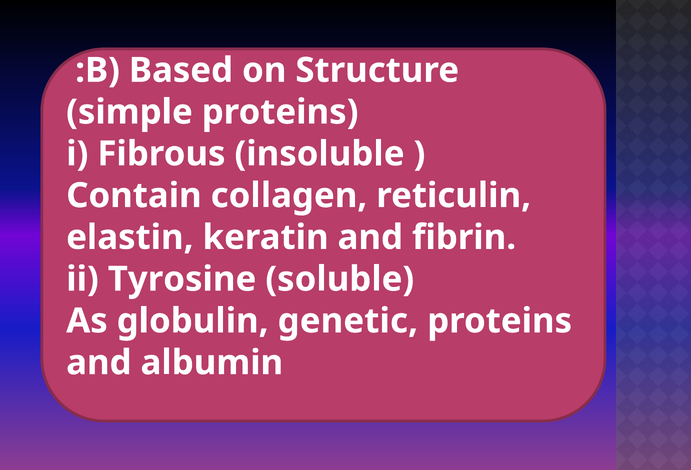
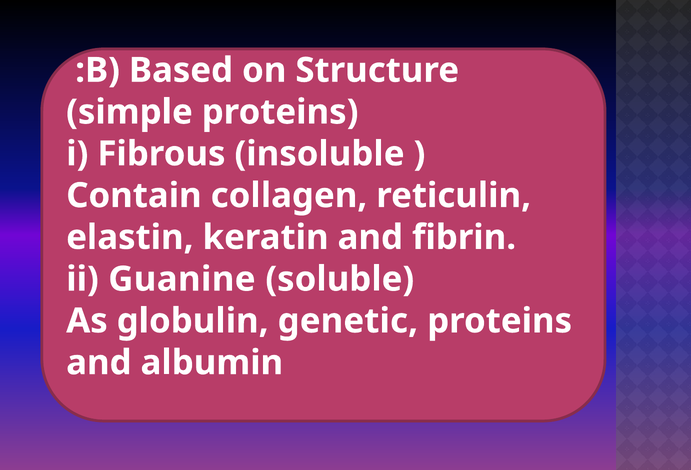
Tyrosine: Tyrosine -> Guanine
